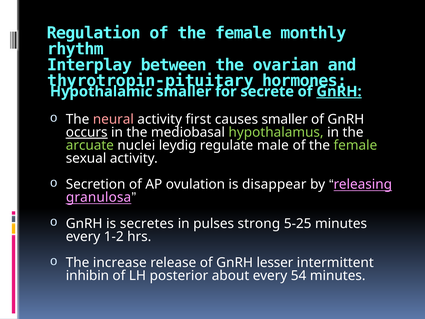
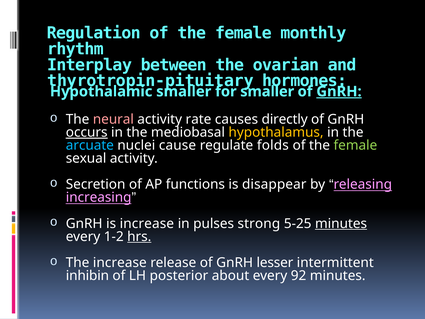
for secrete: secrete -> smaller
first: first -> rate
causes smaller: smaller -> directly
hypothalamus colour: light green -> yellow
arcuate colour: light green -> light blue
leydig: leydig -> cause
male: male -> folds
ovulation: ovulation -> functions
granulosa: granulosa -> increasing
is secretes: secretes -> increase
minutes at (341, 223) underline: none -> present
hrs underline: none -> present
54: 54 -> 92
